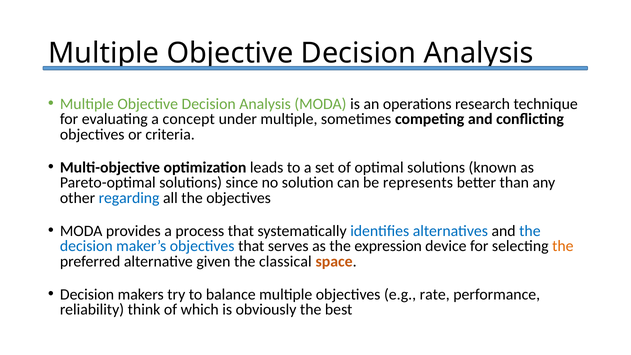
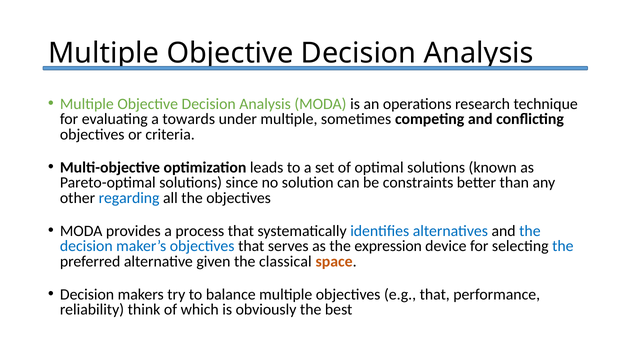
concept: concept -> towards
represents: represents -> constraints
the at (563, 246) colour: orange -> blue
e.g rate: rate -> that
